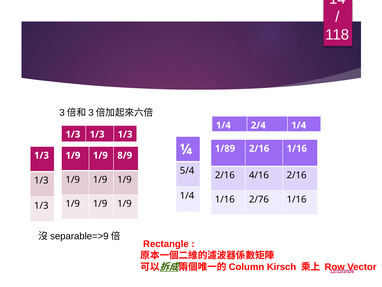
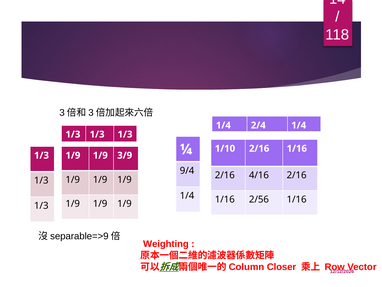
1/89: 1/89 -> 1/10
8/9: 8/9 -> 3/9
5/4: 5/4 -> 9/4
2/76: 2/76 -> 2/56
Rectangle: Rectangle -> Weighting
Kirsch: Kirsch -> Closer
